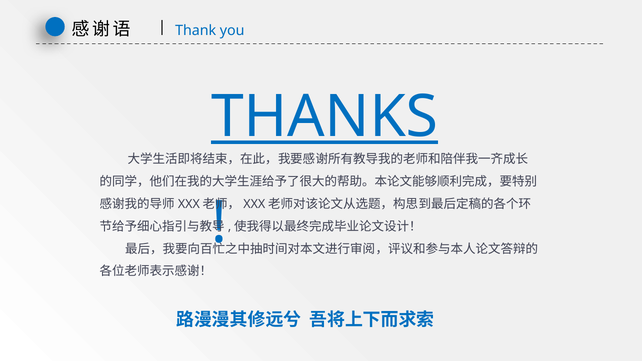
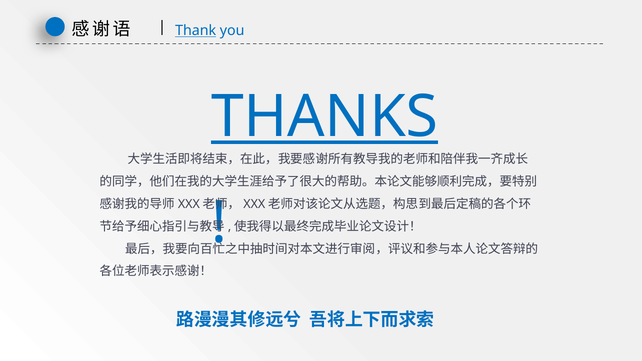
Thank underline: none -> present
